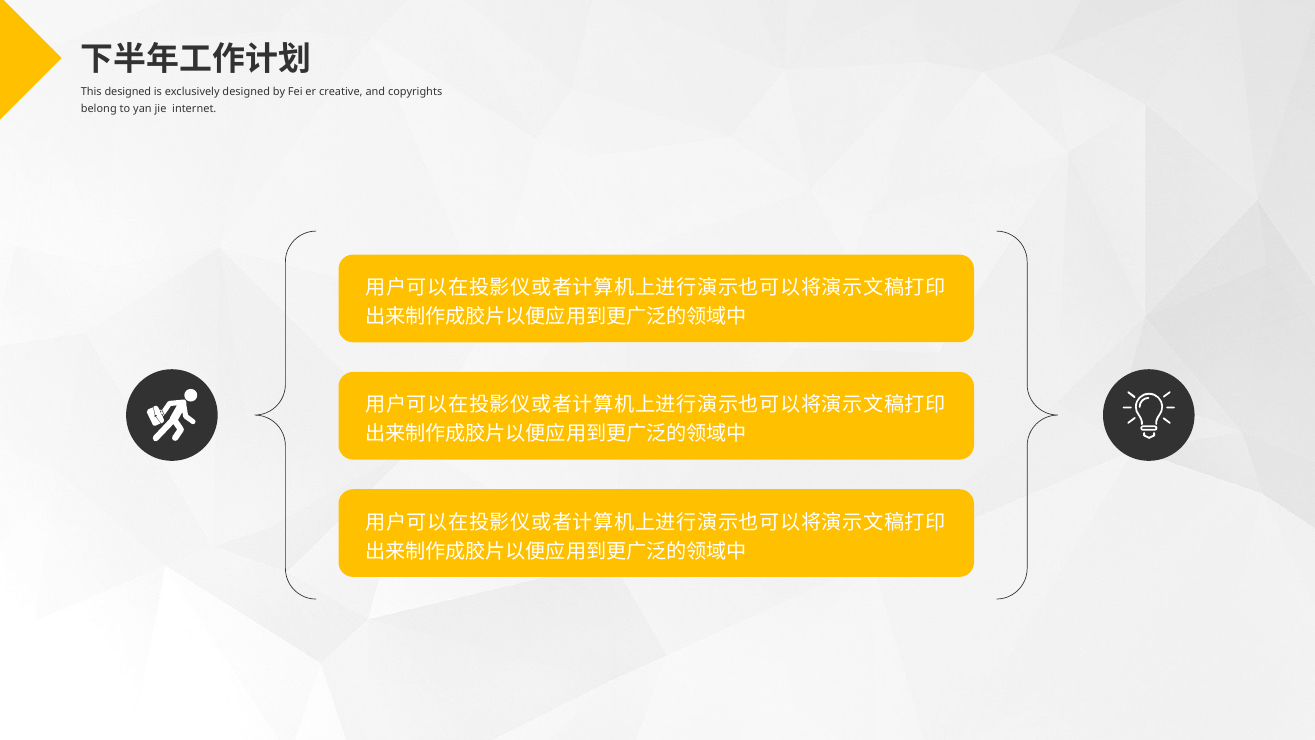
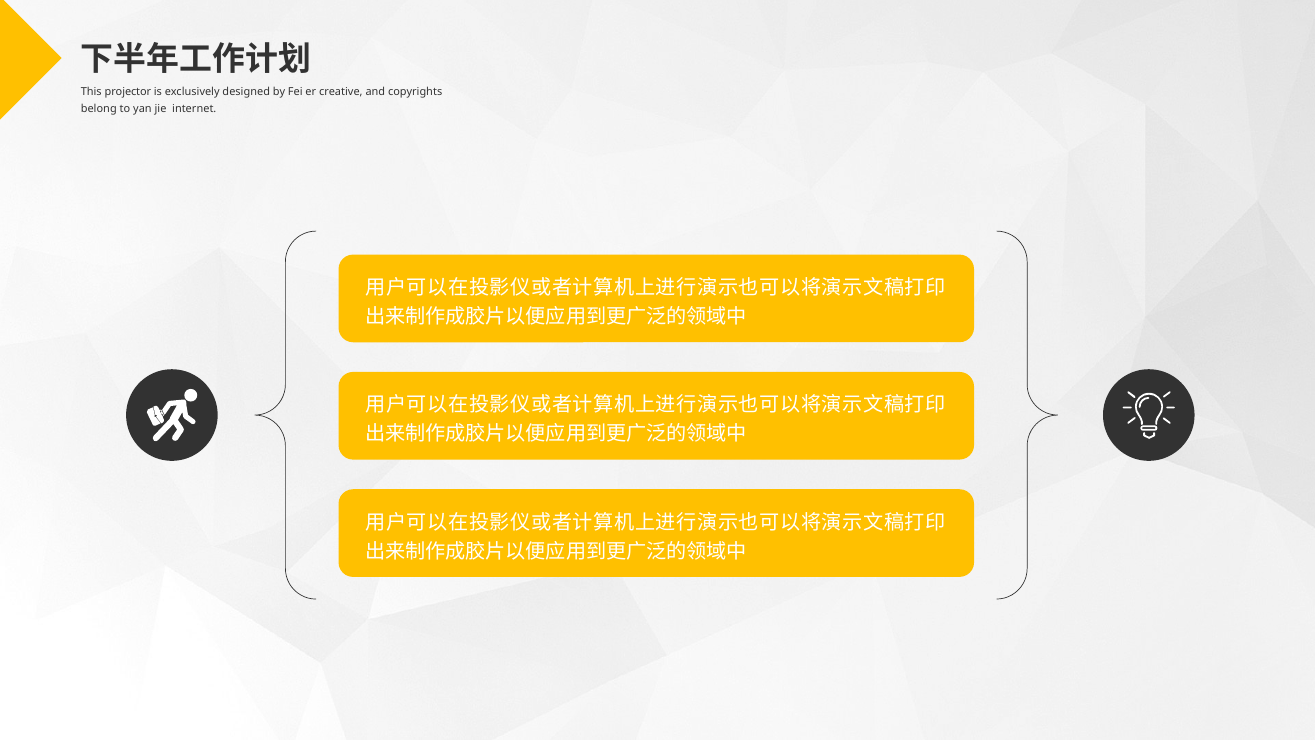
This designed: designed -> projector
